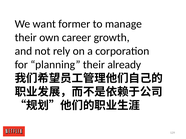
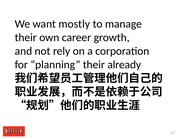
former: former -> mostly
